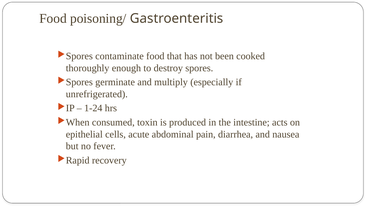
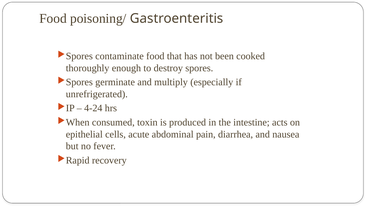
1-24: 1-24 -> 4-24
